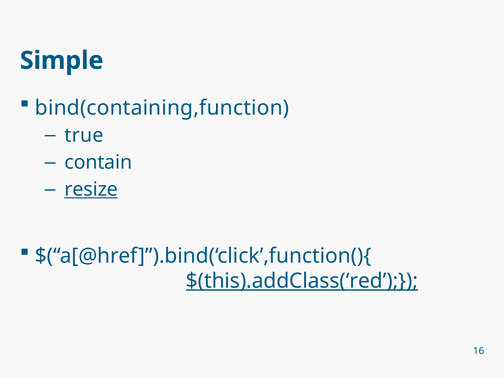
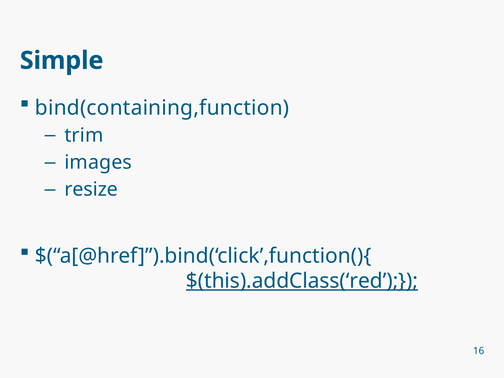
true: true -> trim
contain: contain -> images
resize underline: present -> none
